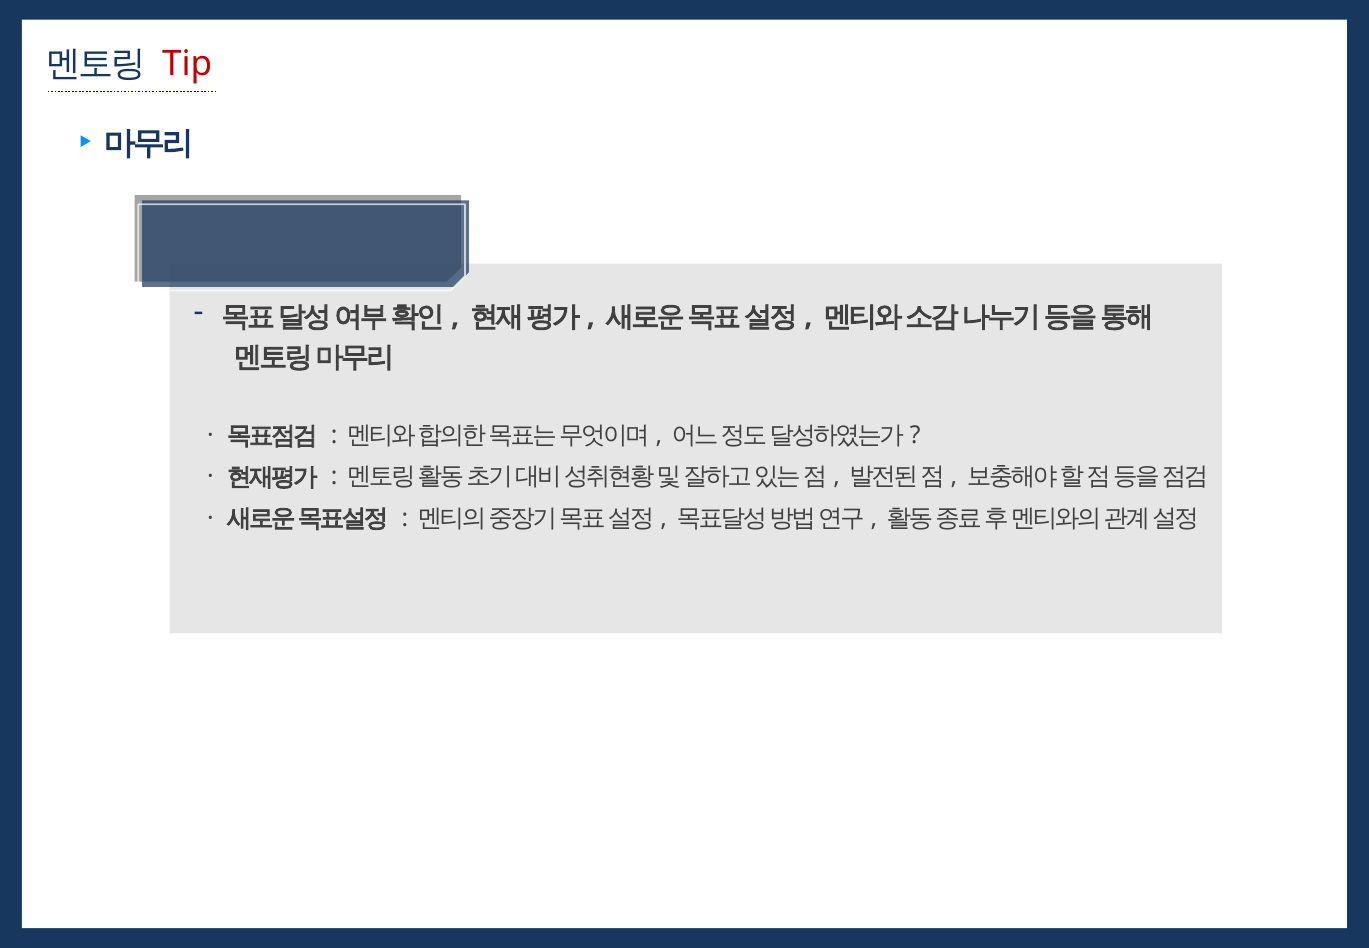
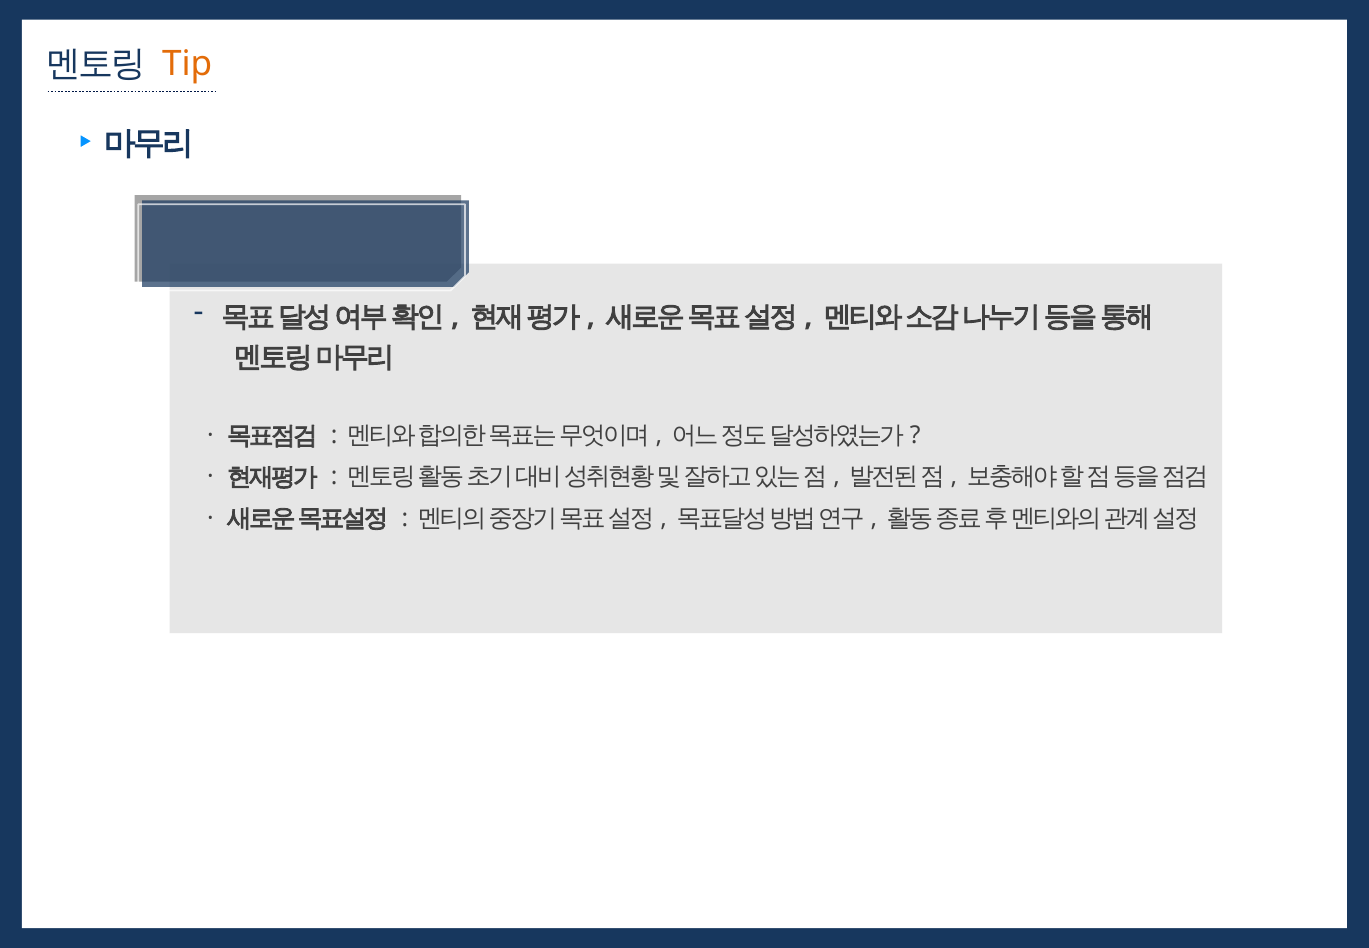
Tip colour: red -> orange
